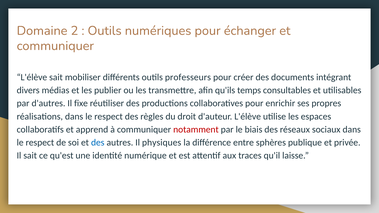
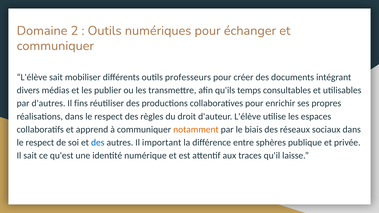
fixe: fixe -> fins
notamment colour: red -> orange
physiques: physiques -> important
